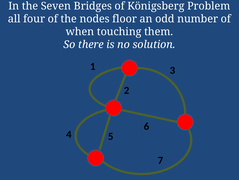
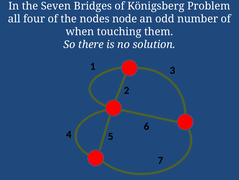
floor: floor -> node
